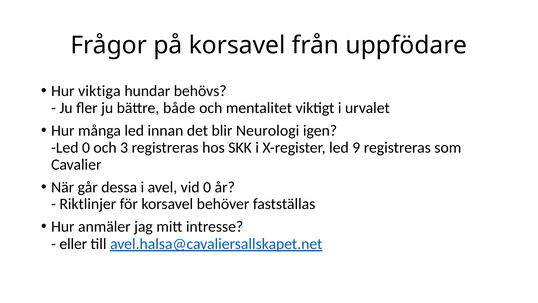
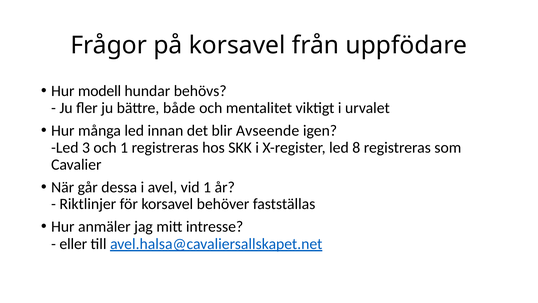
viktiga: viktiga -> modell
Neurologi: Neurologi -> Avseende
Led 0: 0 -> 3
och 3: 3 -> 1
9: 9 -> 8
vid 0: 0 -> 1
